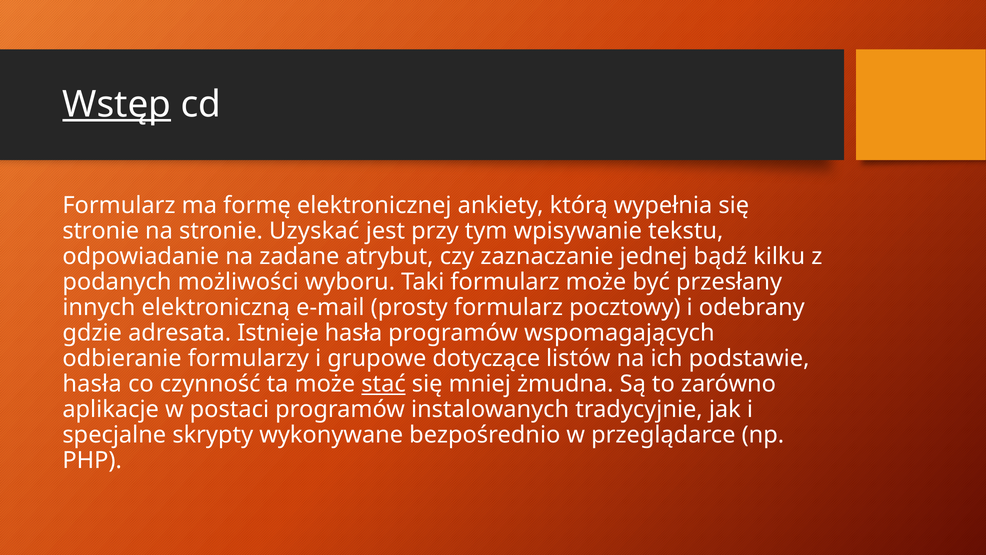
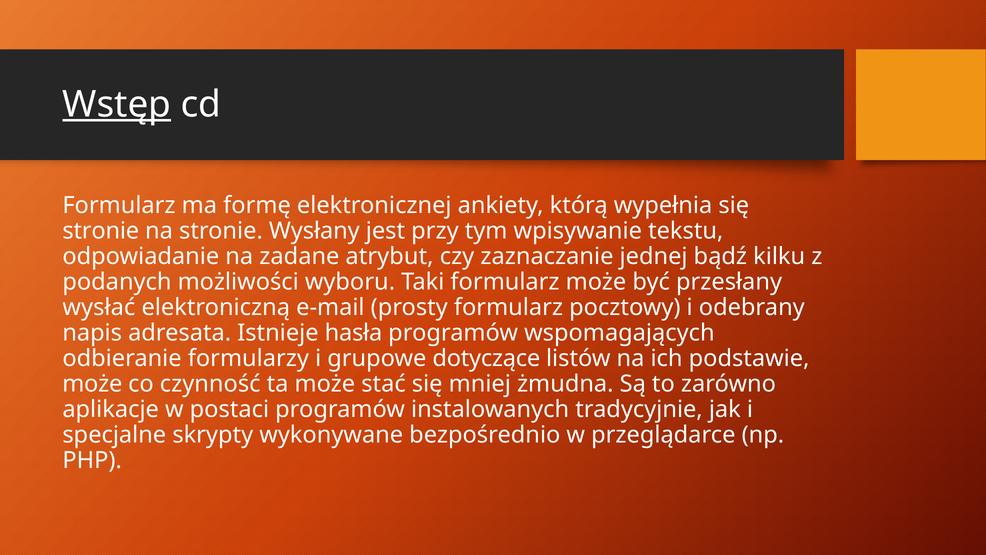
Uzyskać: Uzyskać -> Wysłany
innych: innych -> wysłać
gdzie: gdzie -> napis
hasła at (92, 384): hasła -> może
stać underline: present -> none
